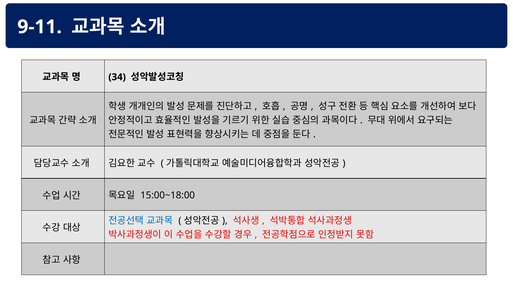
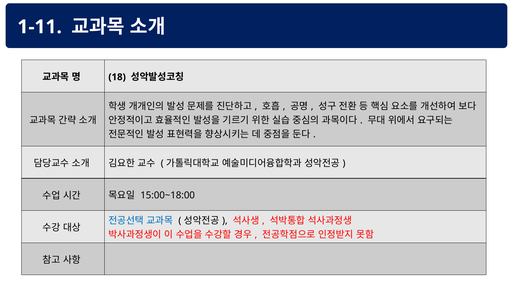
9-11: 9-11 -> 1-11
34: 34 -> 18
